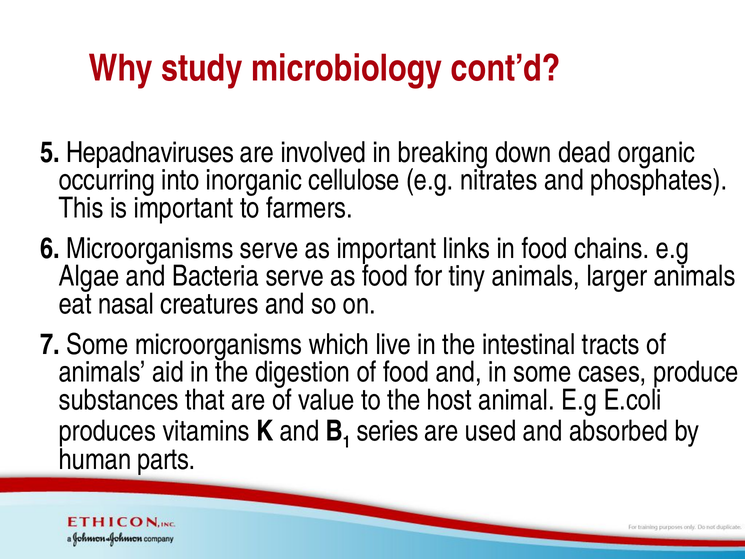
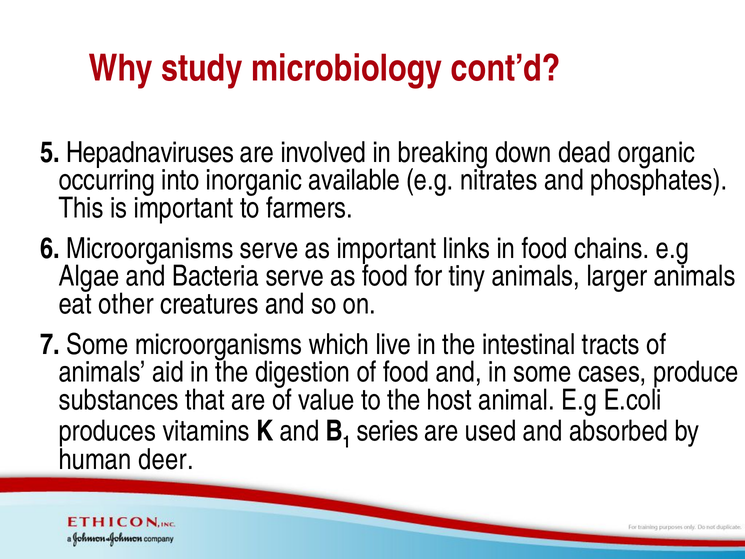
cellulose: cellulose -> available
nasal: nasal -> other
parts: parts -> deer
